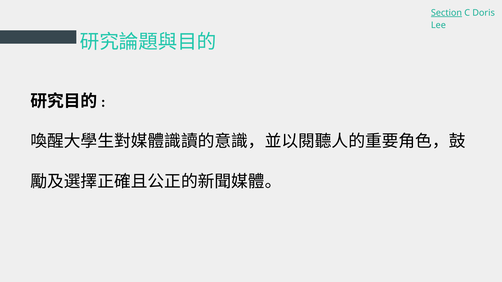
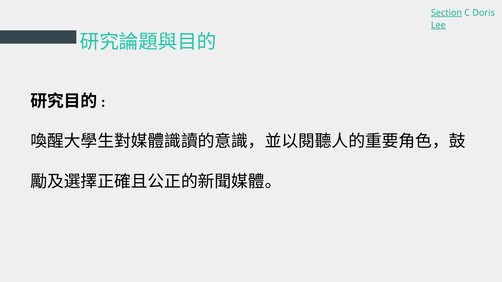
Lee underline: none -> present
